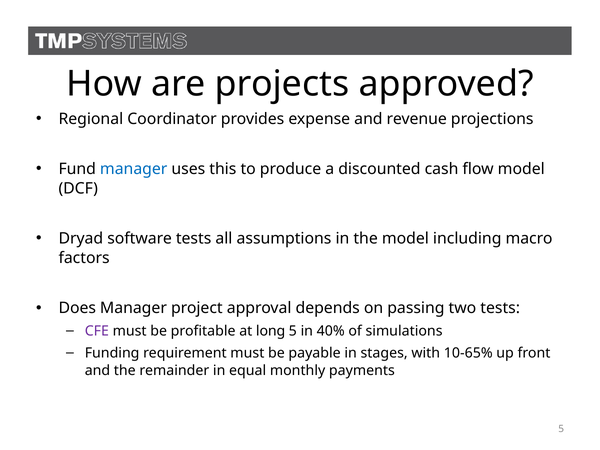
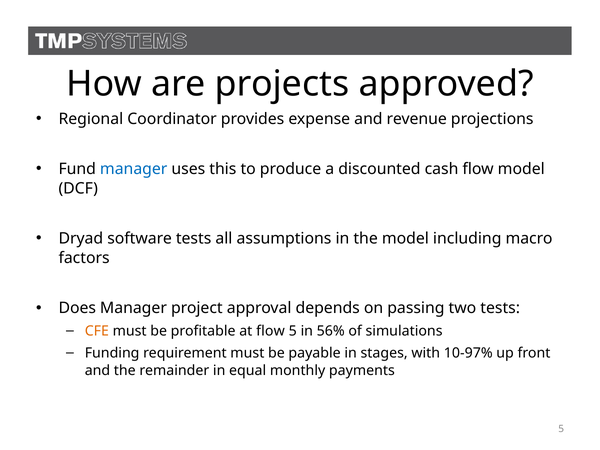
CFE colour: purple -> orange
at long: long -> flow
40%: 40% -> 56%
10-65%: 10-65% -> 10-97%
